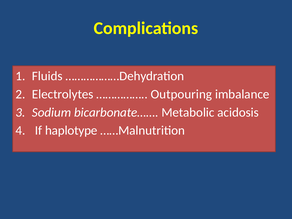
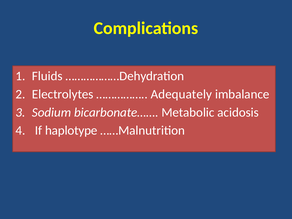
Outpouring: Outpouring -> Adequately
